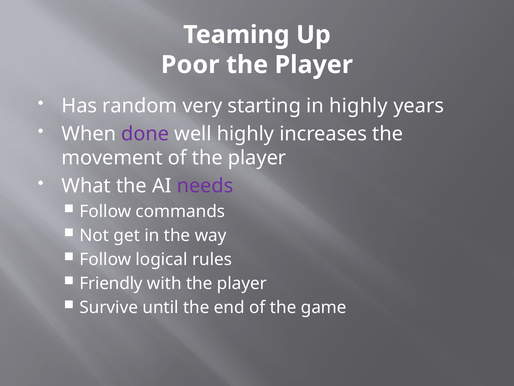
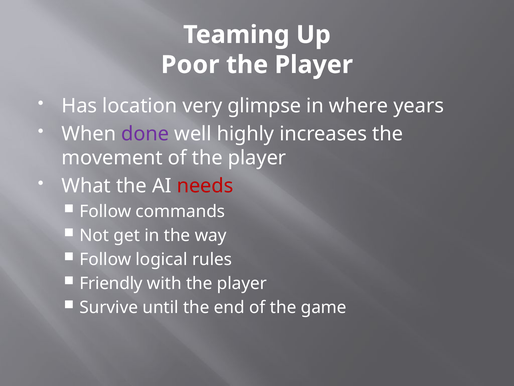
random: random -> location
starting: starting -> glimpse
in highly: highly -> where
needs colour: purple -> red
